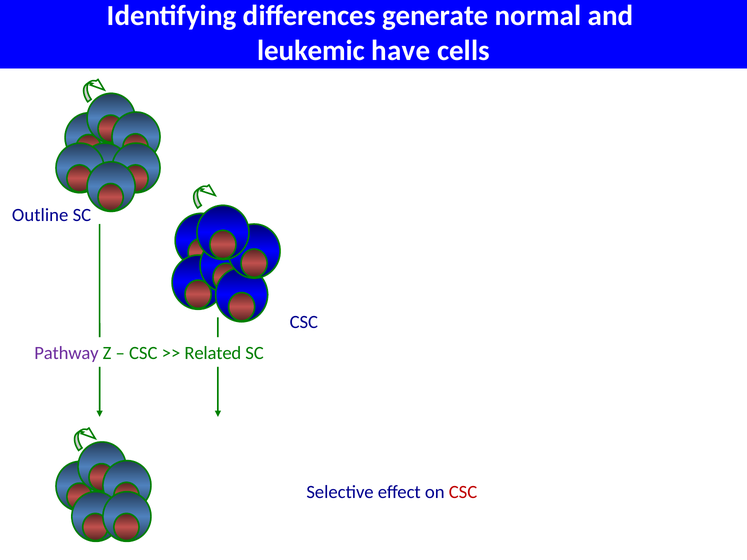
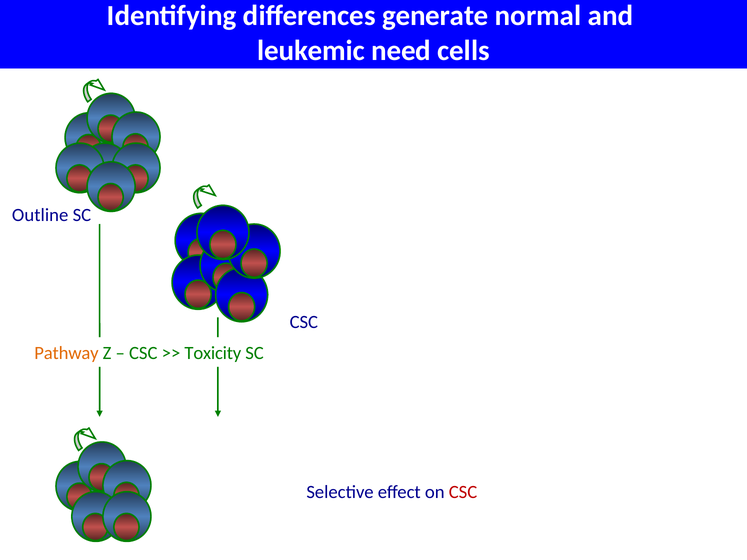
have: have -> need
Pathway colour: purple -> orange
Related: Related -> Toxicity
